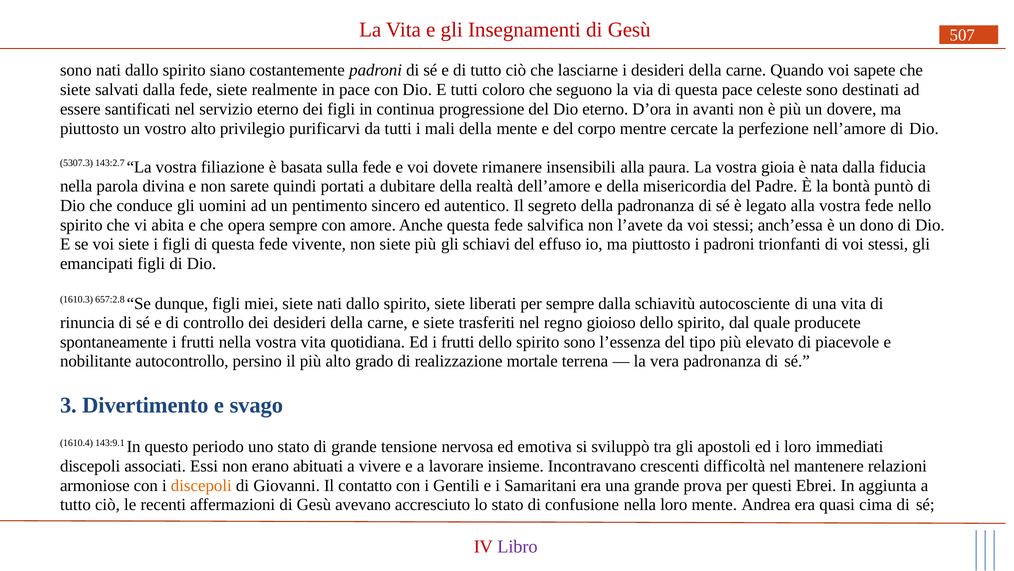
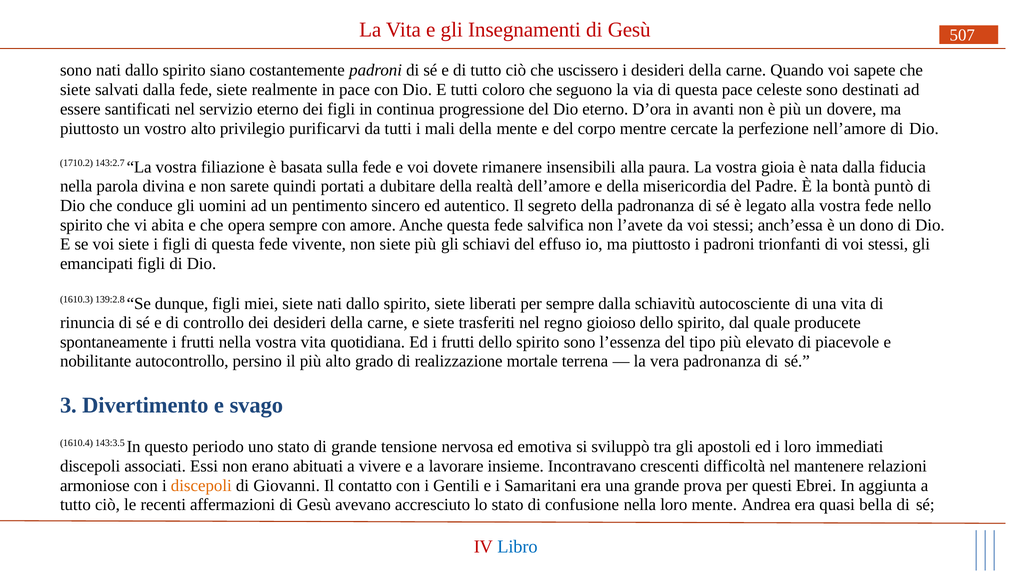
lasciarne: lasciarne -> uscissero
5307.3: 5307.3 -> 1710.2
657:2.8: 657:2.8 -> 139:2.8
143:9.1: 143:9.1 -> 143:3.5
cima: cima -> bella
Libro colour: purple -> blue
